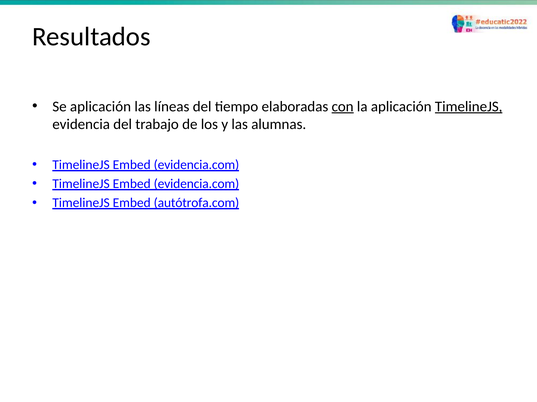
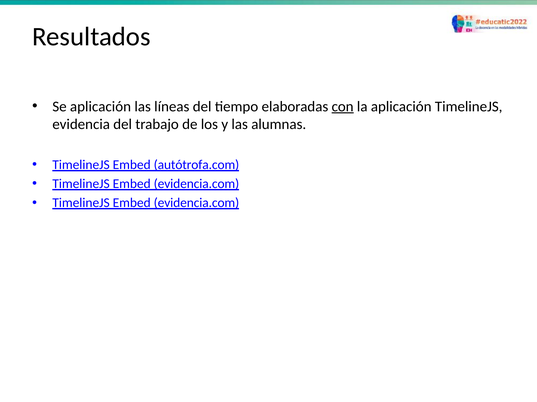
TimelineJS at (469, 107) underline: present -> none
evidencia.com at (196, 165): evidencia.com -> autótrofa.com
autótrofa.com at (196, 203): autótrofa.com -> evidencia.com
